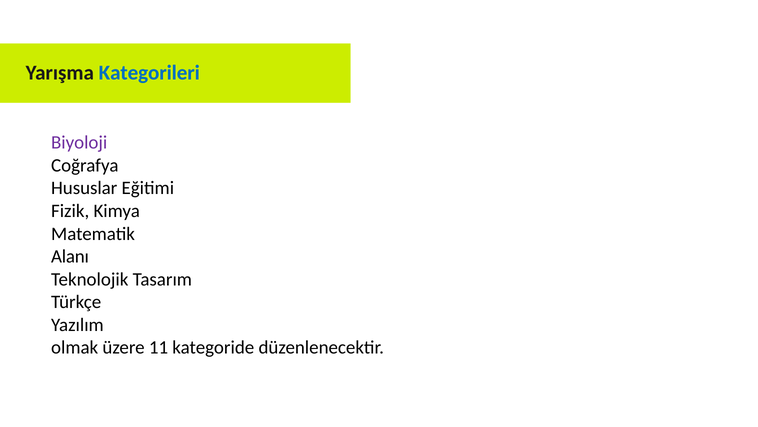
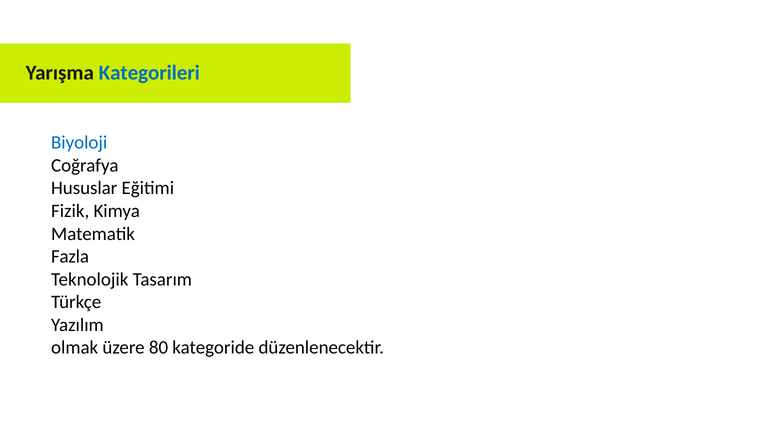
Biyoloji colour: purple -> blue
Alanı: Alanı -> Fazla
11: 11 -> 80
